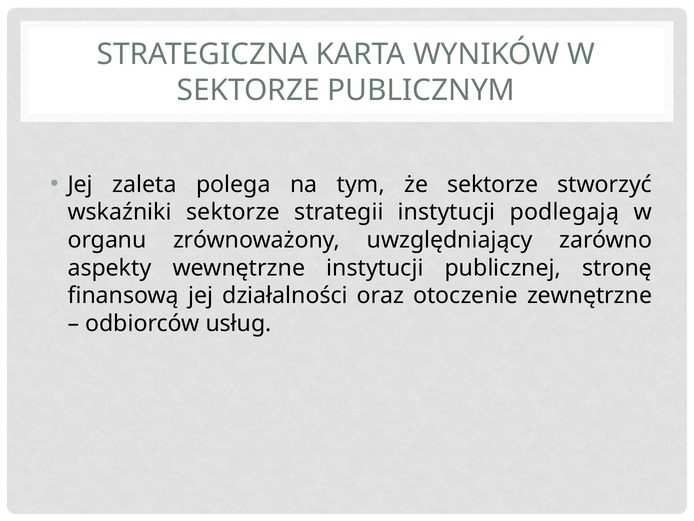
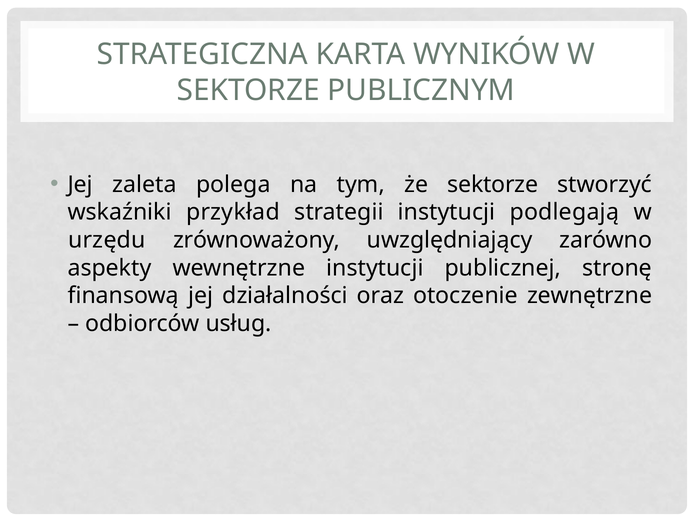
wskaźniki sektorze: sektorze -> przykład
organu: organu -> urzędu
